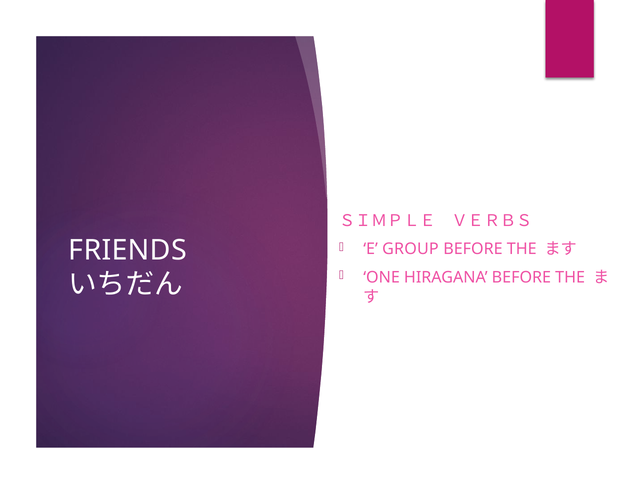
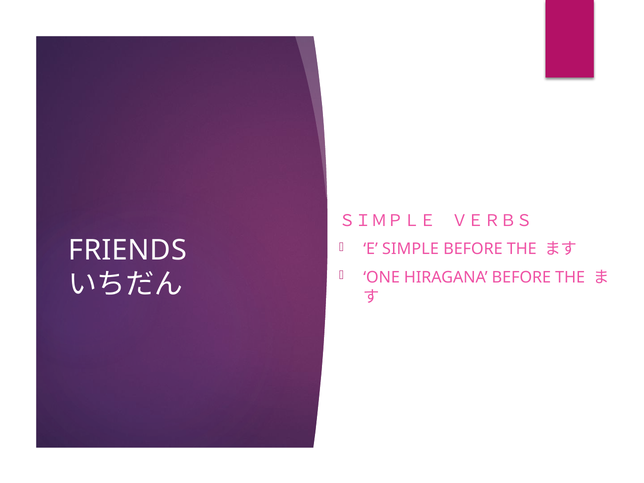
GROUP: GROUP -> SIMPLE
